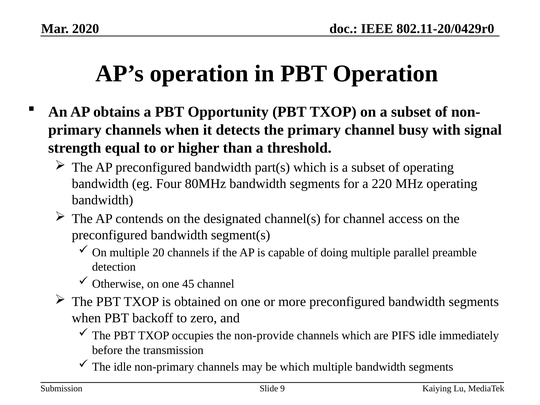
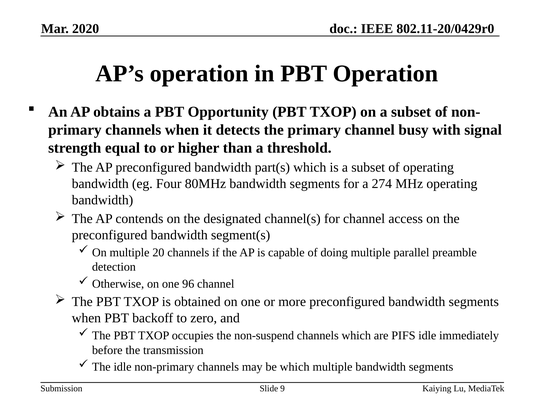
220: 220 -> 274
45: 45 -> 96
non-provide: non-provide -> non-suspend
